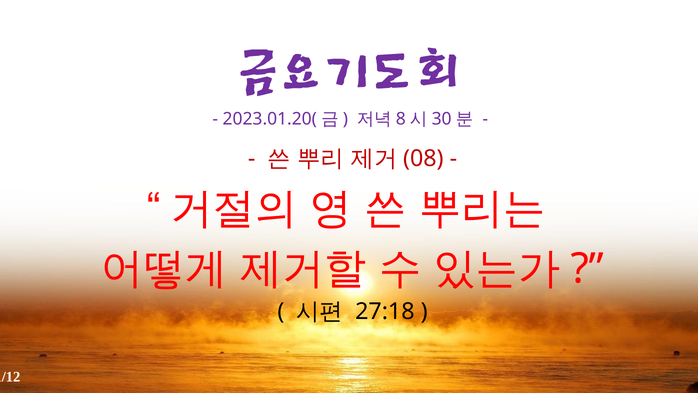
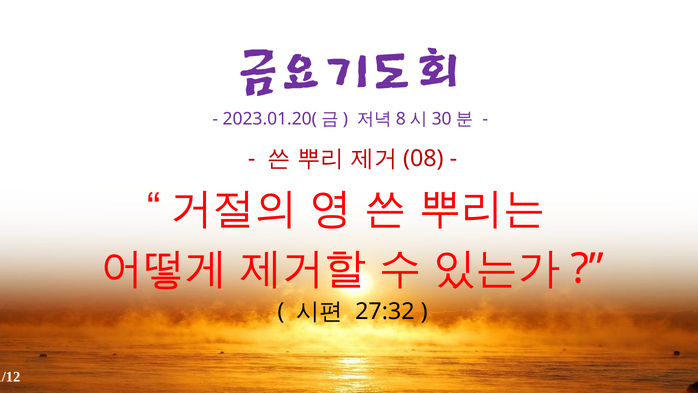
27:18: 27:18 -> 27:32
